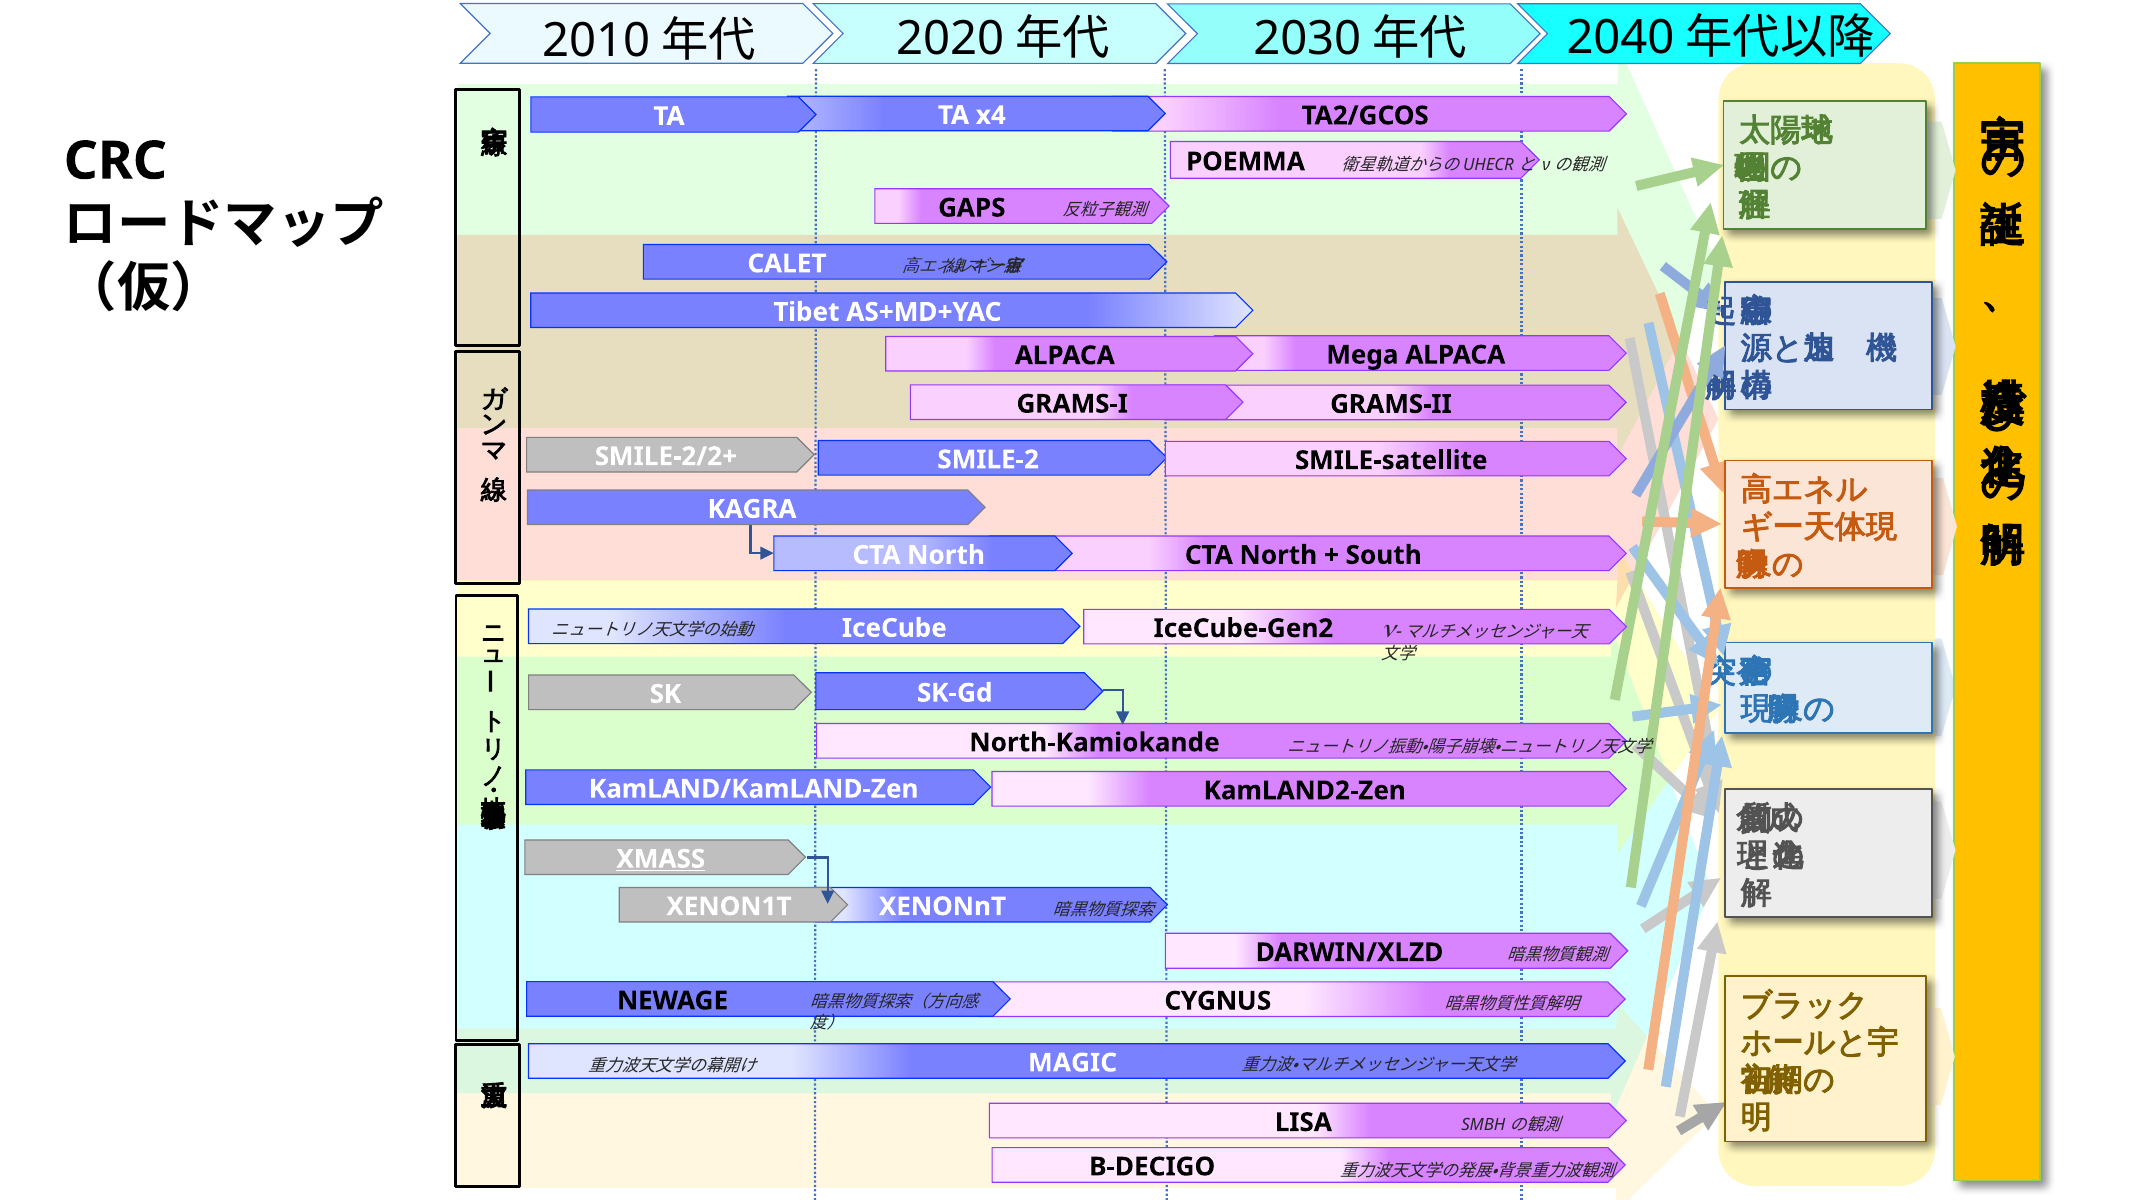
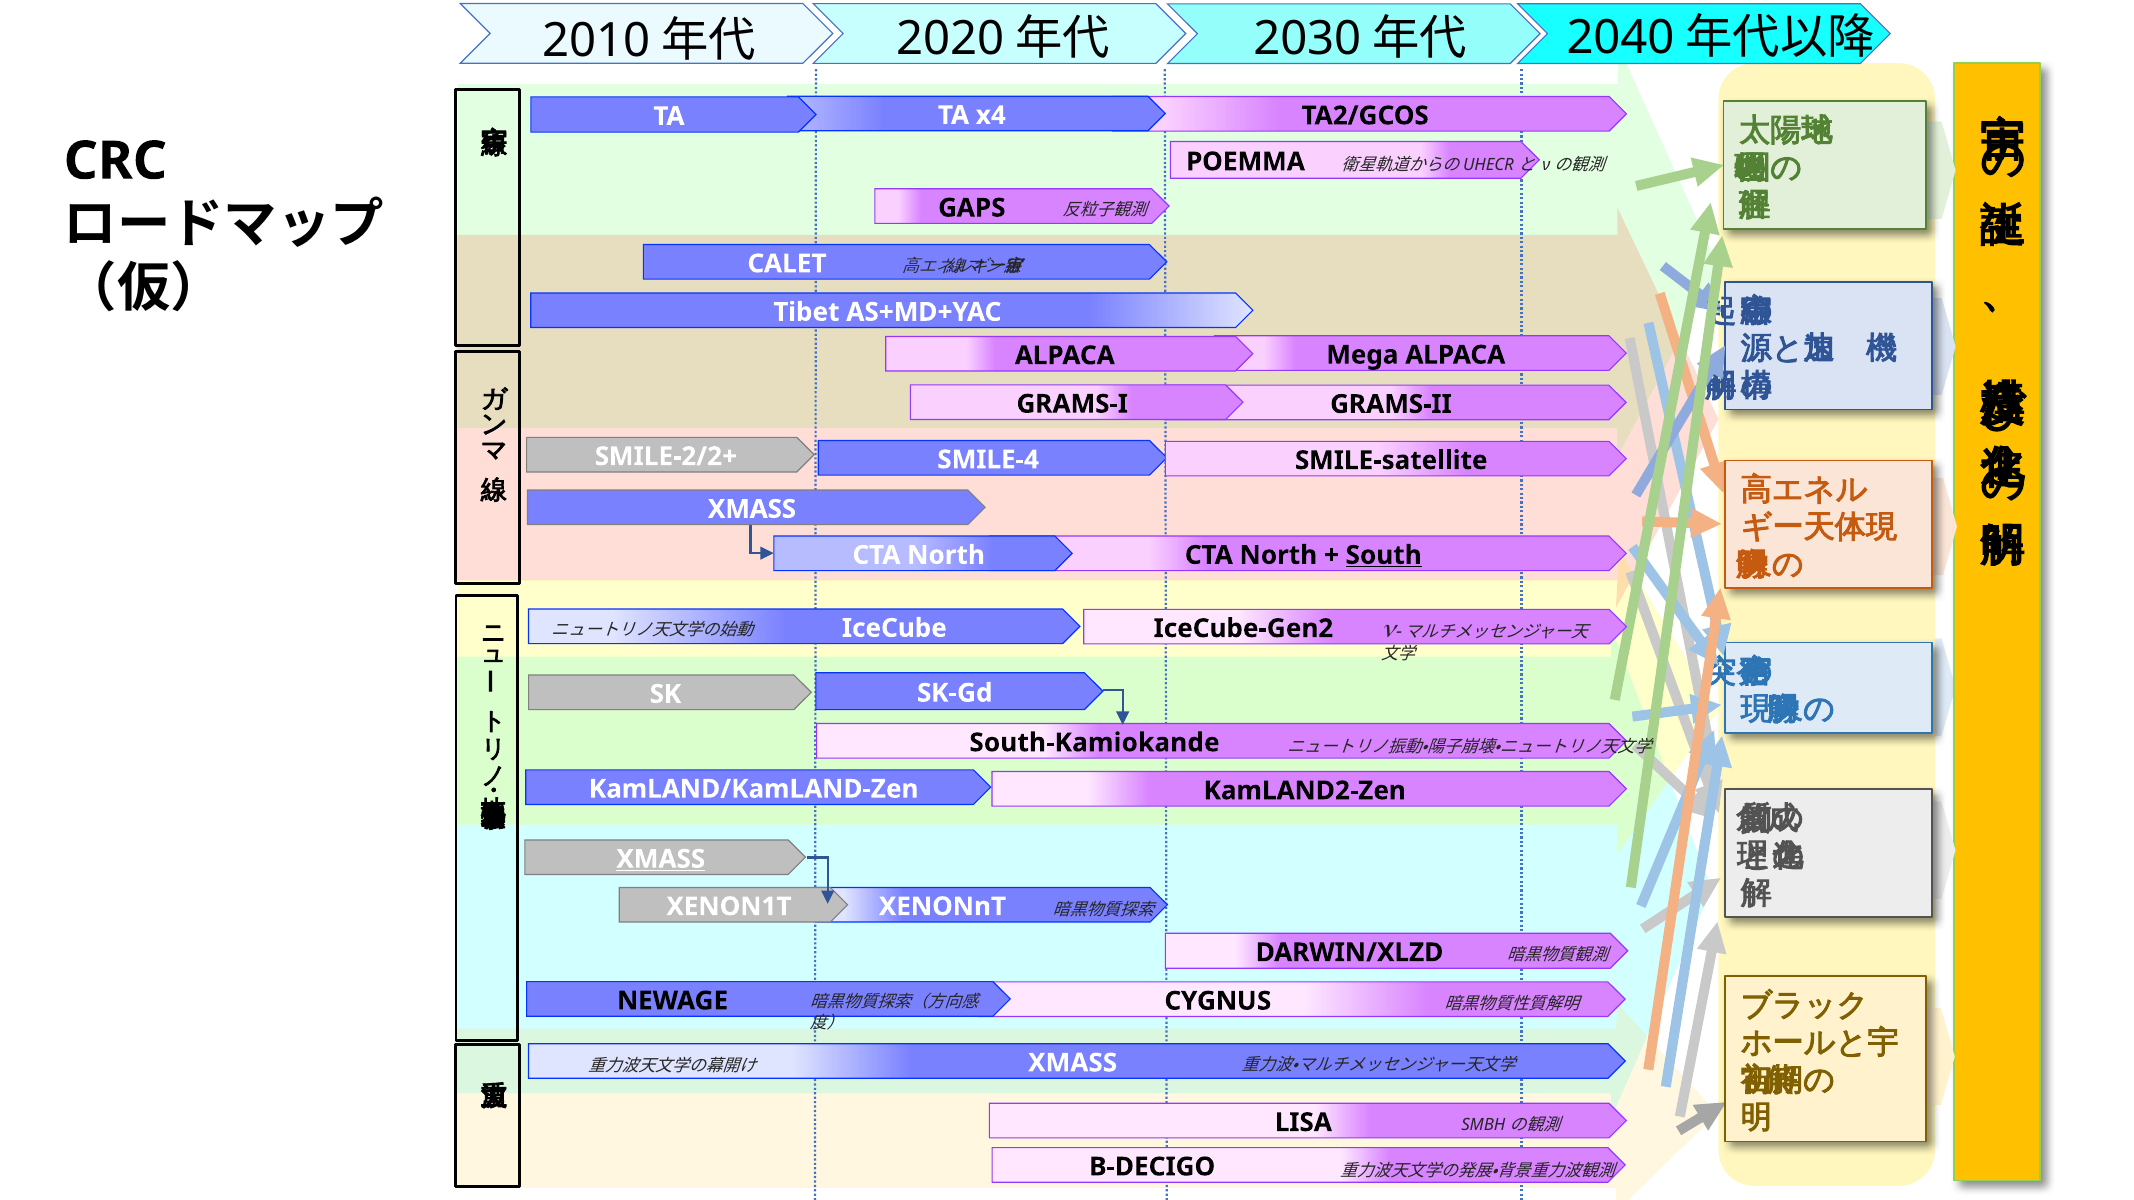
SMILE-2: SMILE-2 -> SMILE-4
KAGRA at (752, 509): KAGRA -> XMASS
South underline: none -> present
North-Kamiokande: North-Kamiokande -> South-Kamiokande
MAGIC at (1073, 1063): MAGIC -> XMASS
